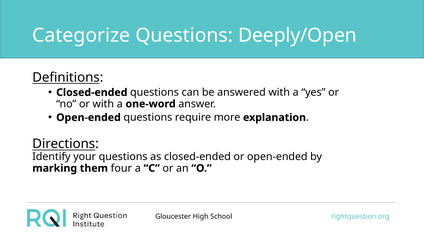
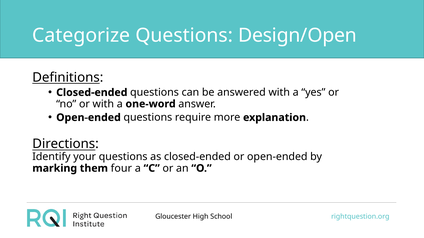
Deeply/Open: Deeply/Open -> Design/Open
